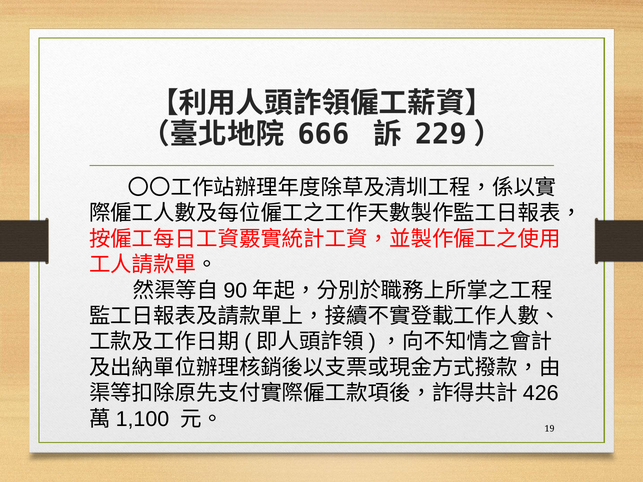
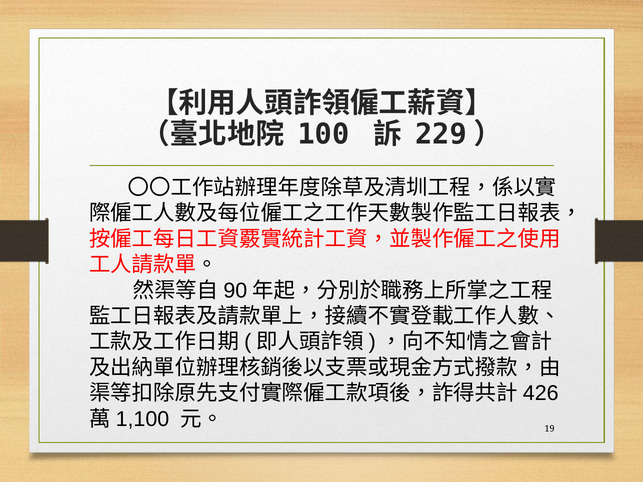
666: 666 -> 100
